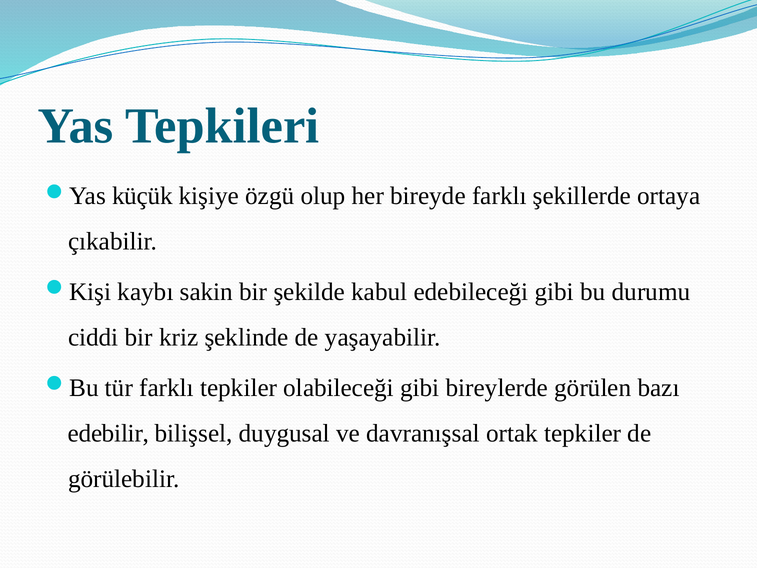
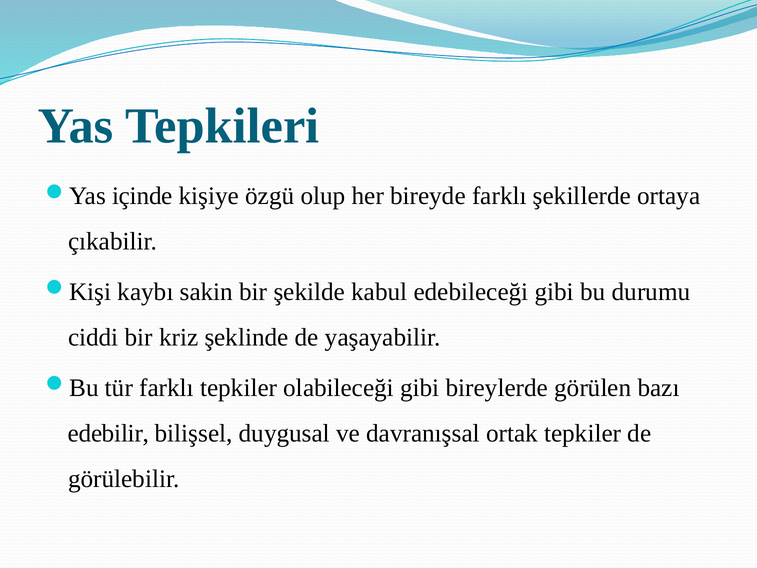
küçük: küçük -> içinde
